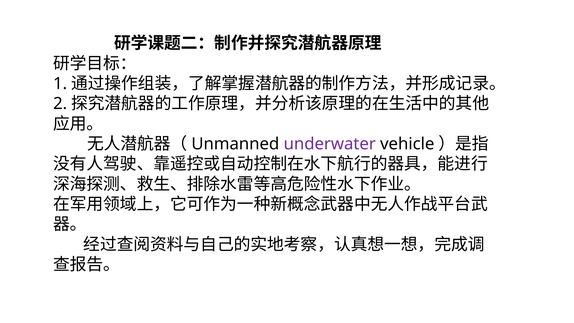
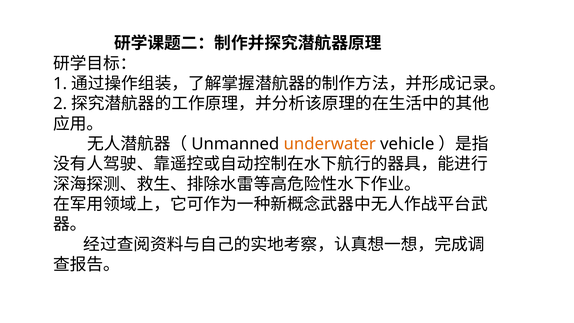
underwater colour: purple -> orange
